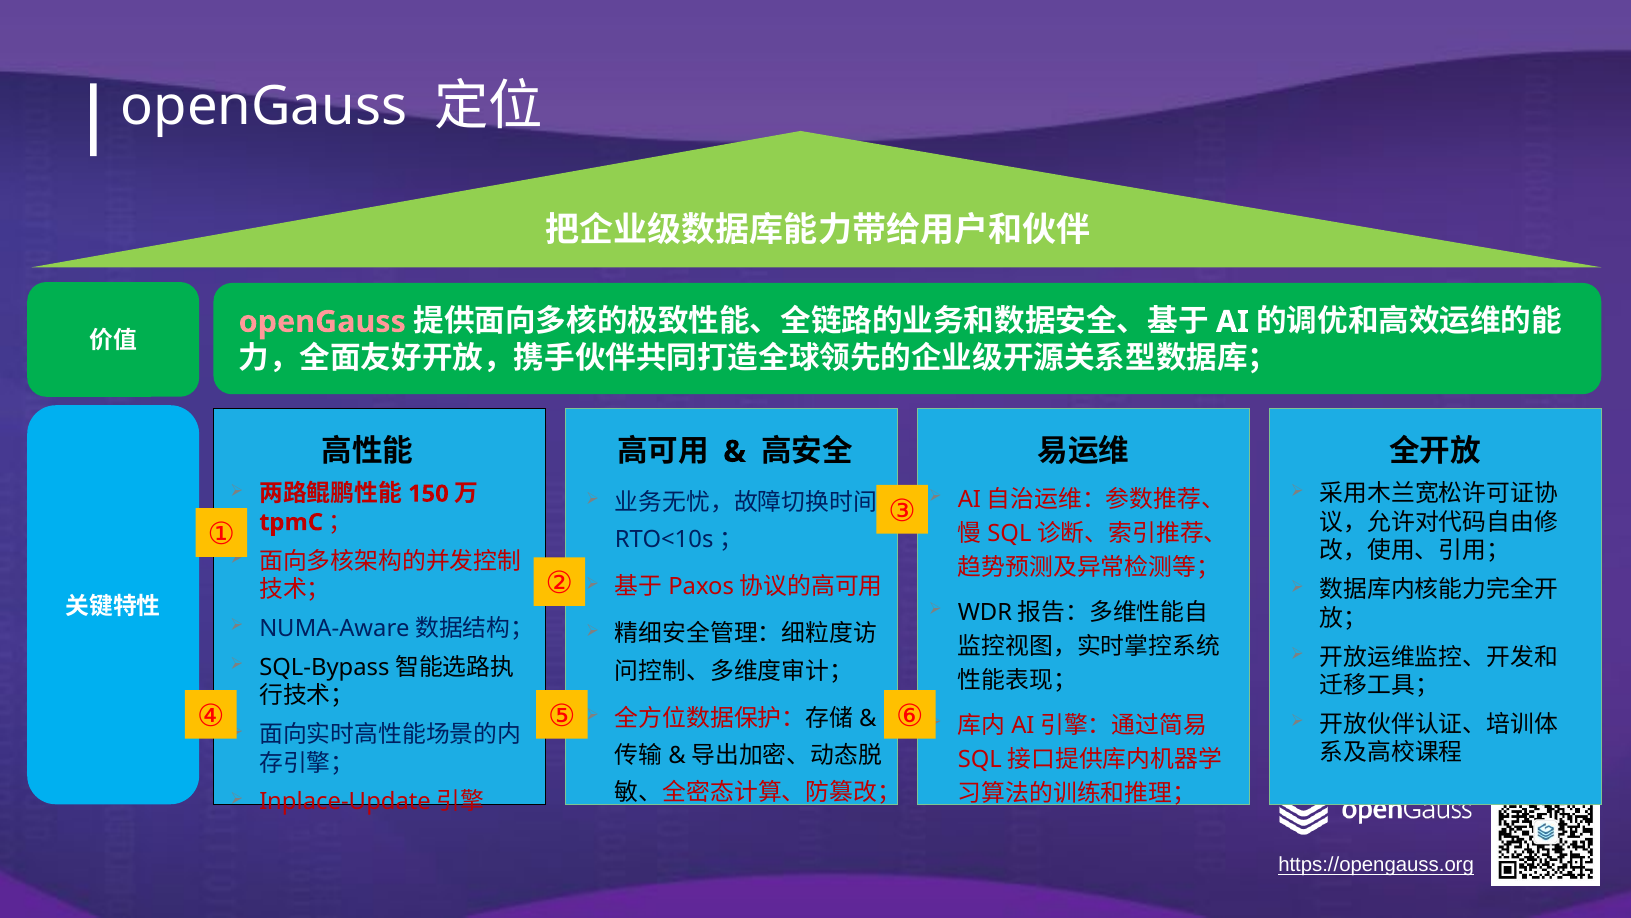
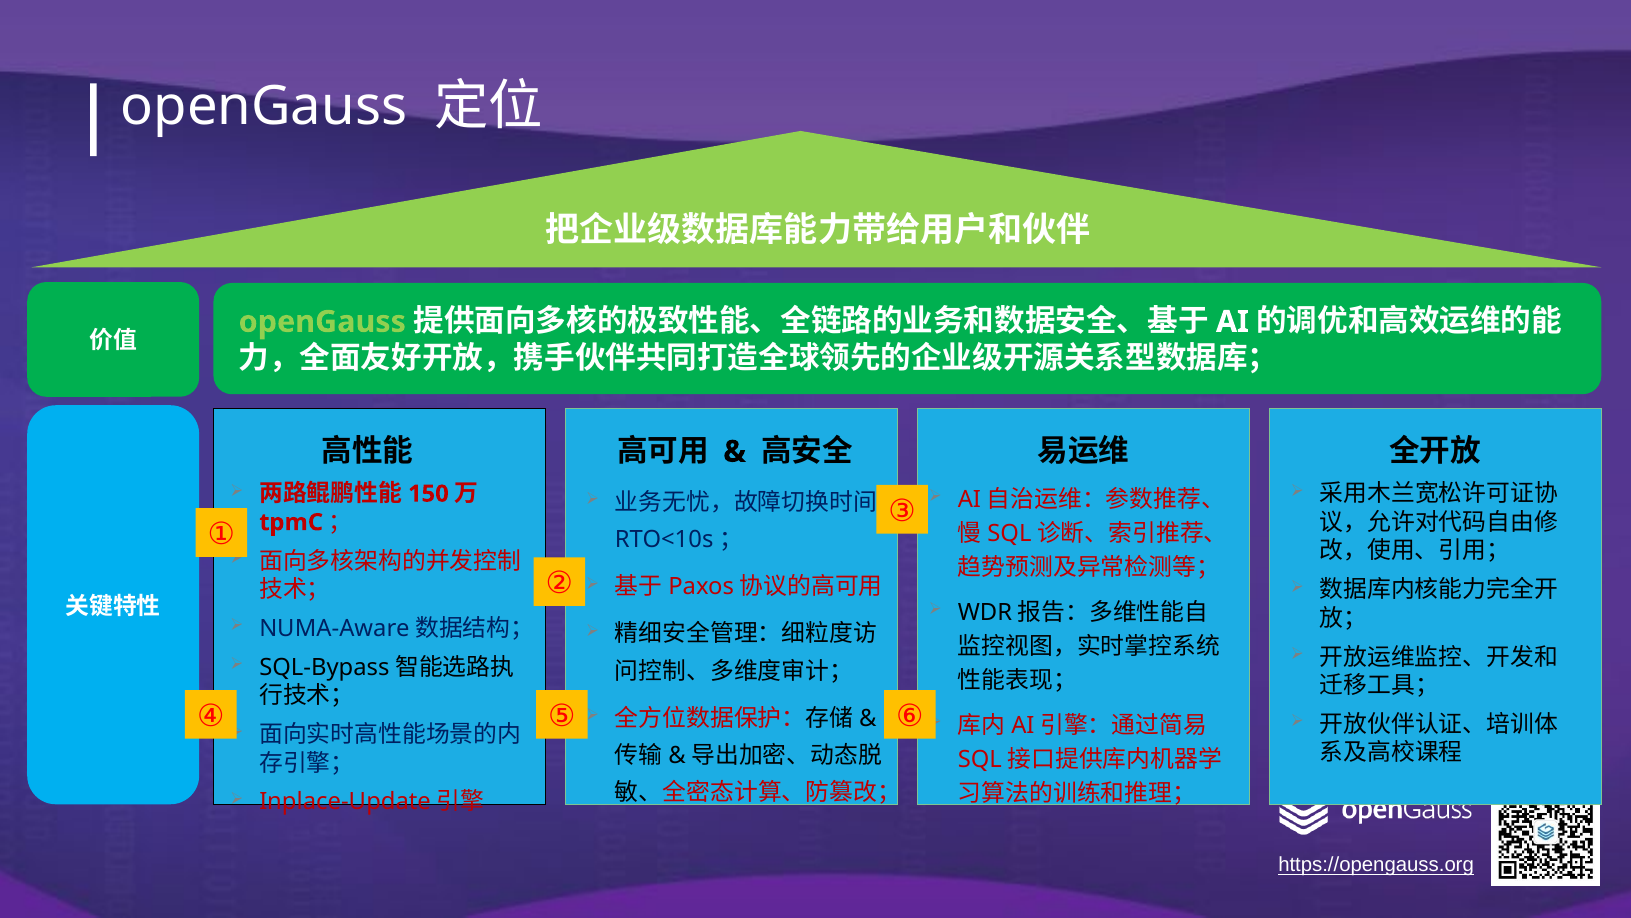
openGauss at (322, 322) colour: pink -> light green
